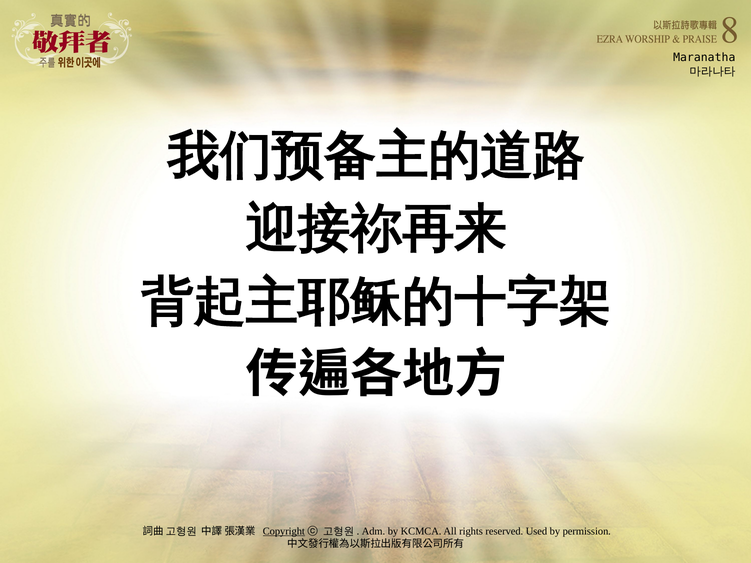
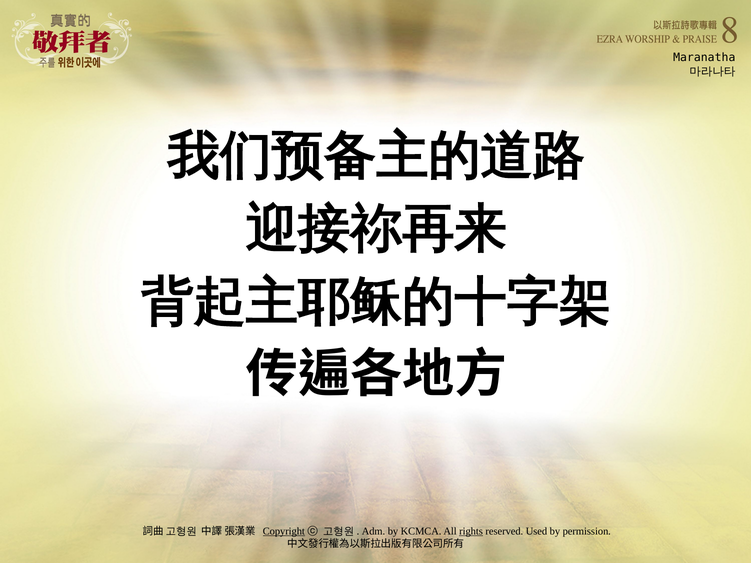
rights underline: none -> present
